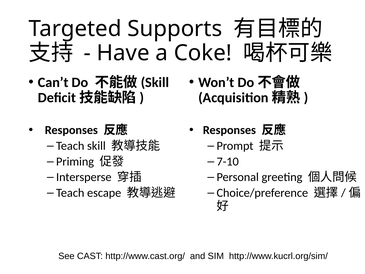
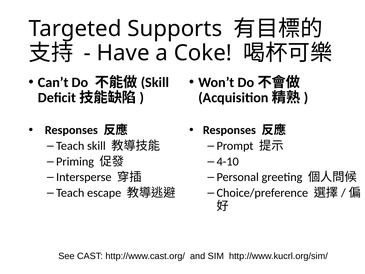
7-10: 7-10 -> 4-10
